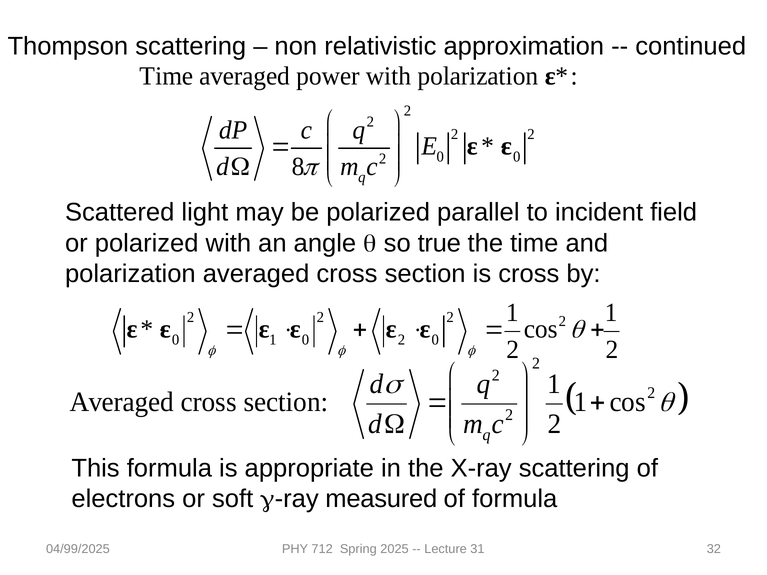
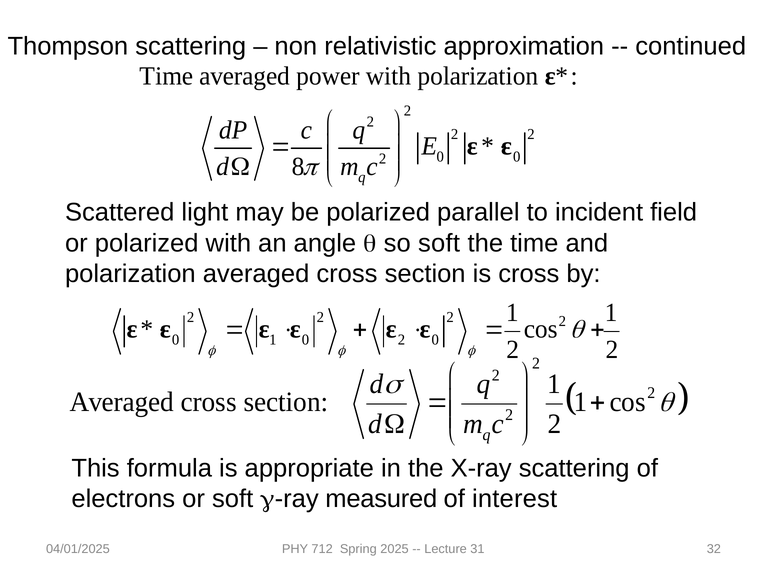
so true: true -> soft
of formula: formula -> interest
04/99/2025: 04/99/2025 -> 04/01/2025
